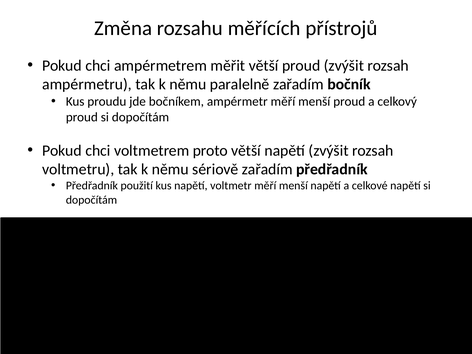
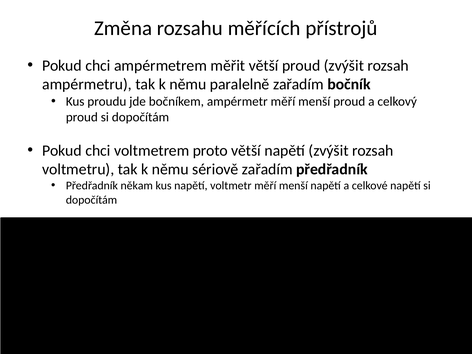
použití: použití -> někam
